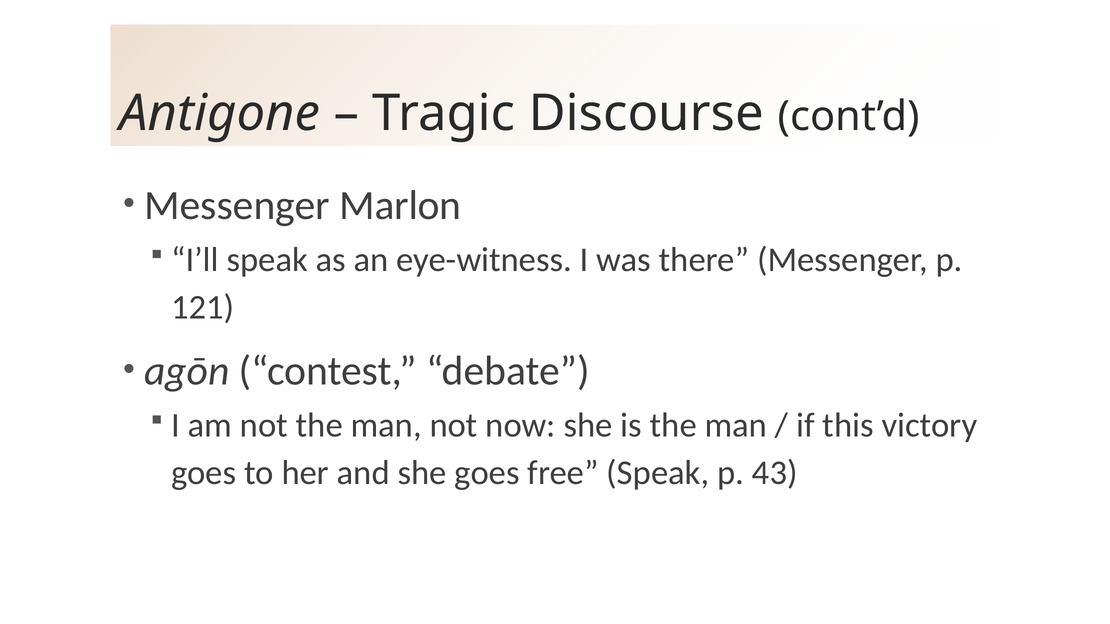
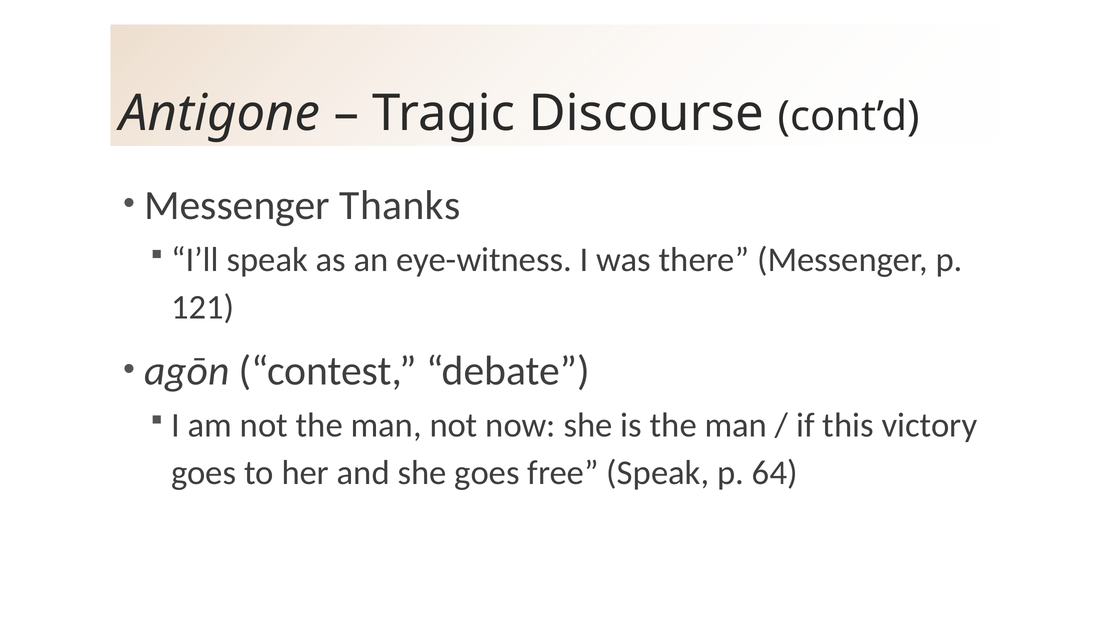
Marlon: Marlon -> Thanks
43: 43 -> 64
